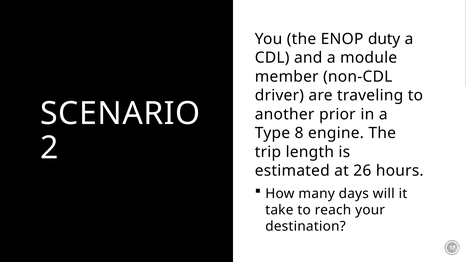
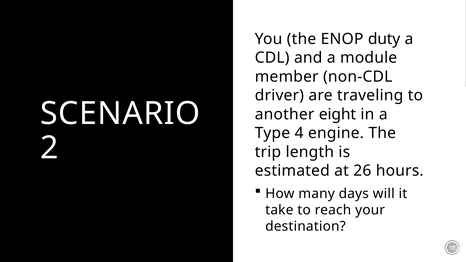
prior: prior -> eight
8: 8 -> 4
